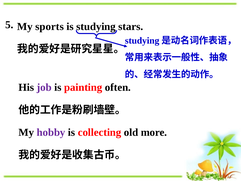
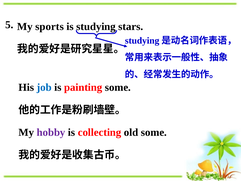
job colour: purple -> blue
painting often: often -> some
old more: more -> some
